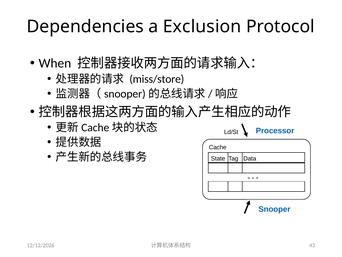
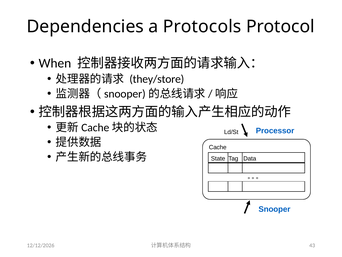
Exclusion: Exclusion -> Protocols
miss/store: miss/store -> they/store
